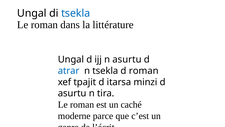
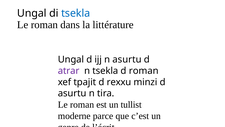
atrar colour: blue -> purple
itarsa: itarsa -> rexxu
caché: caché -> tullist
